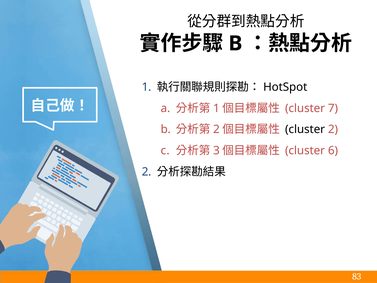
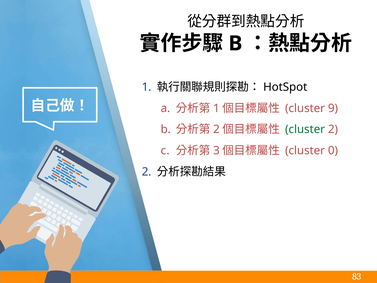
7: 7 -> 9
cluster at (305, 129) colour: black -> green
6: 6 -> 0
